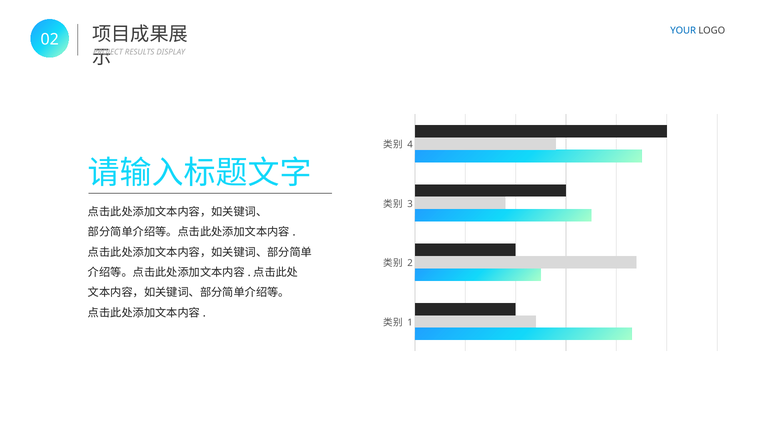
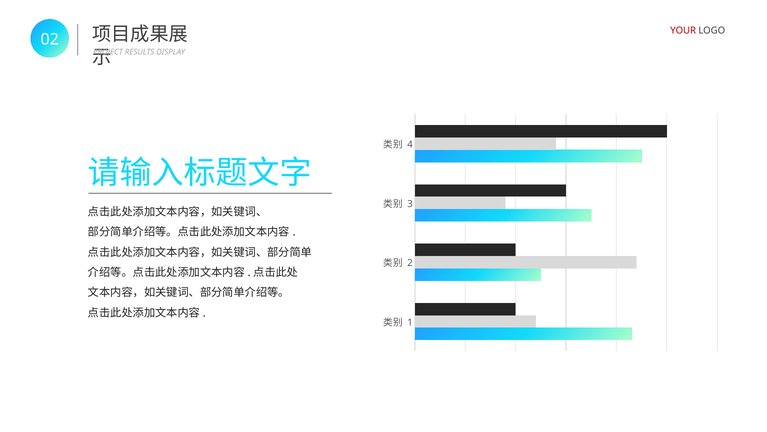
YOUR colour: blue -> red
